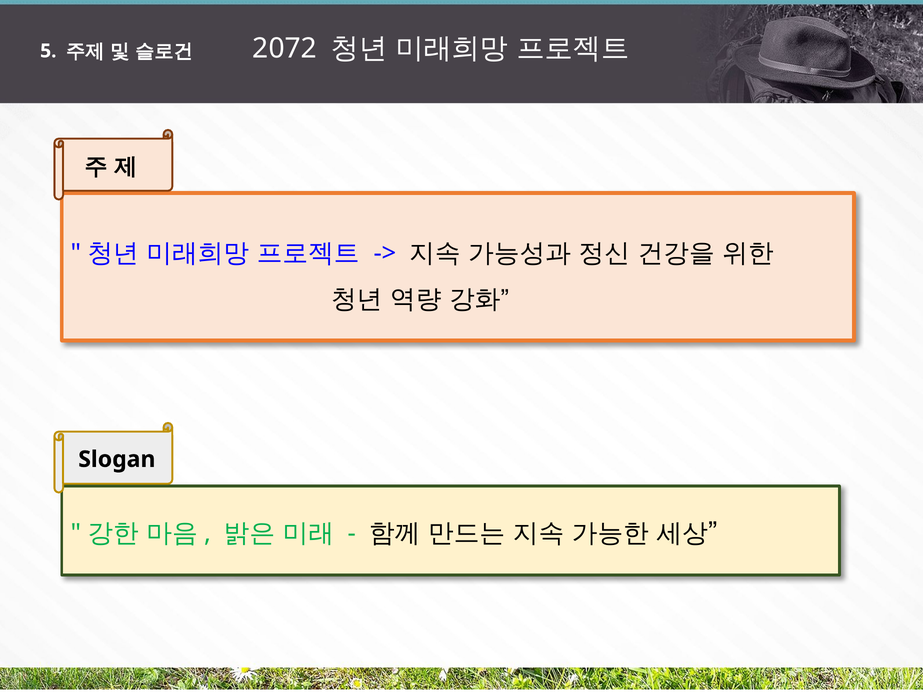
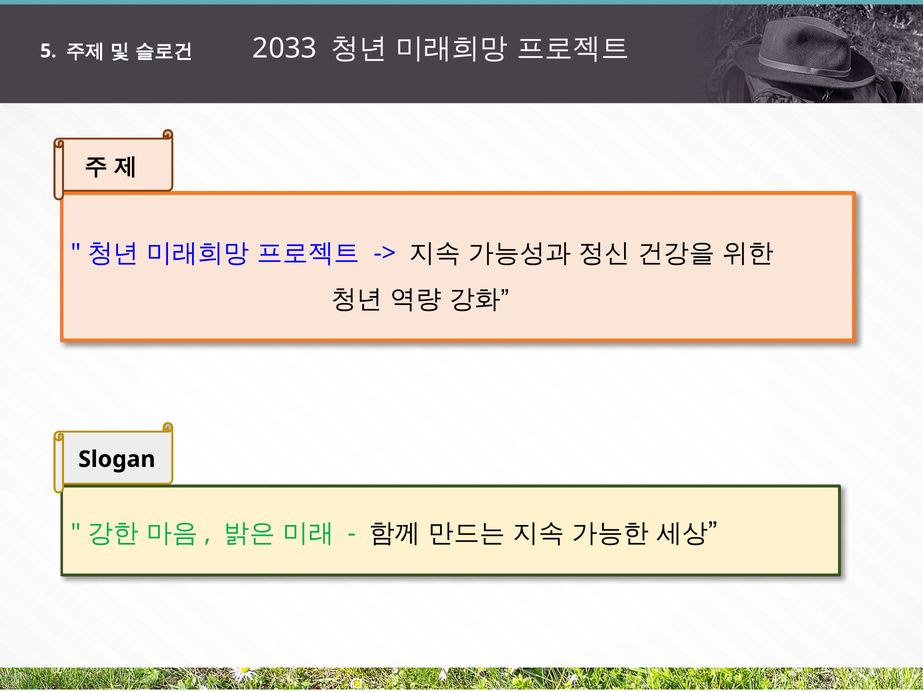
2072: 2072 -> 2033
